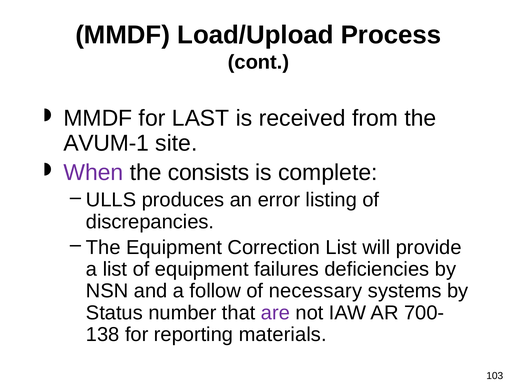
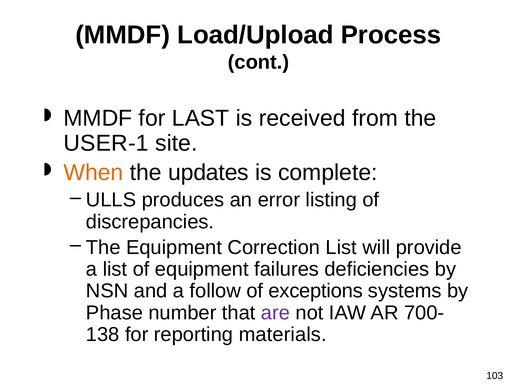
AVUM-1: AVUM-1 -> USER-1
When colour: purple -> orange
consists: consists -> updates
necessary: necessary -> exceptions
Status: Status -> Phase
